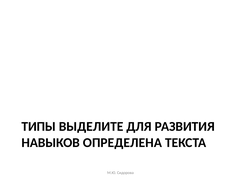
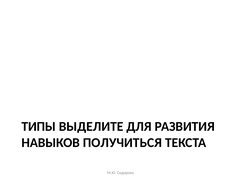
ОПРЕДЕЛЕНА: ОПРЕДЕЛЕНА -> ПОЛУЧИТЬСЯ
